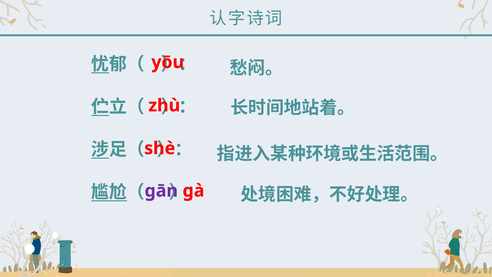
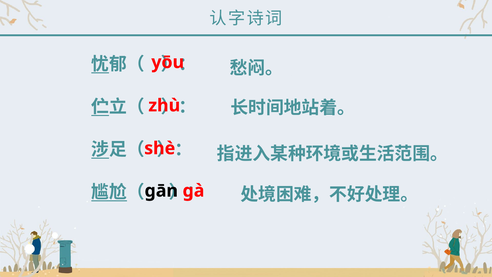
gān colour: purple -> black
